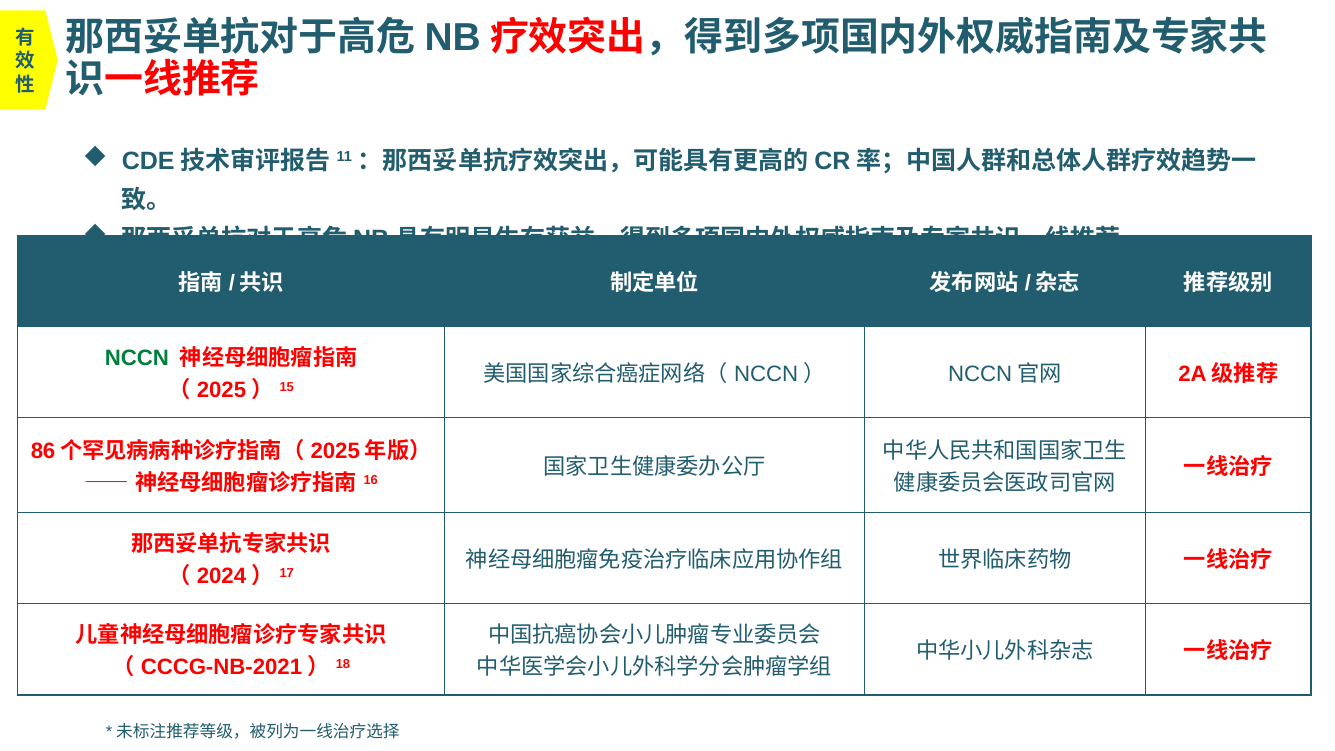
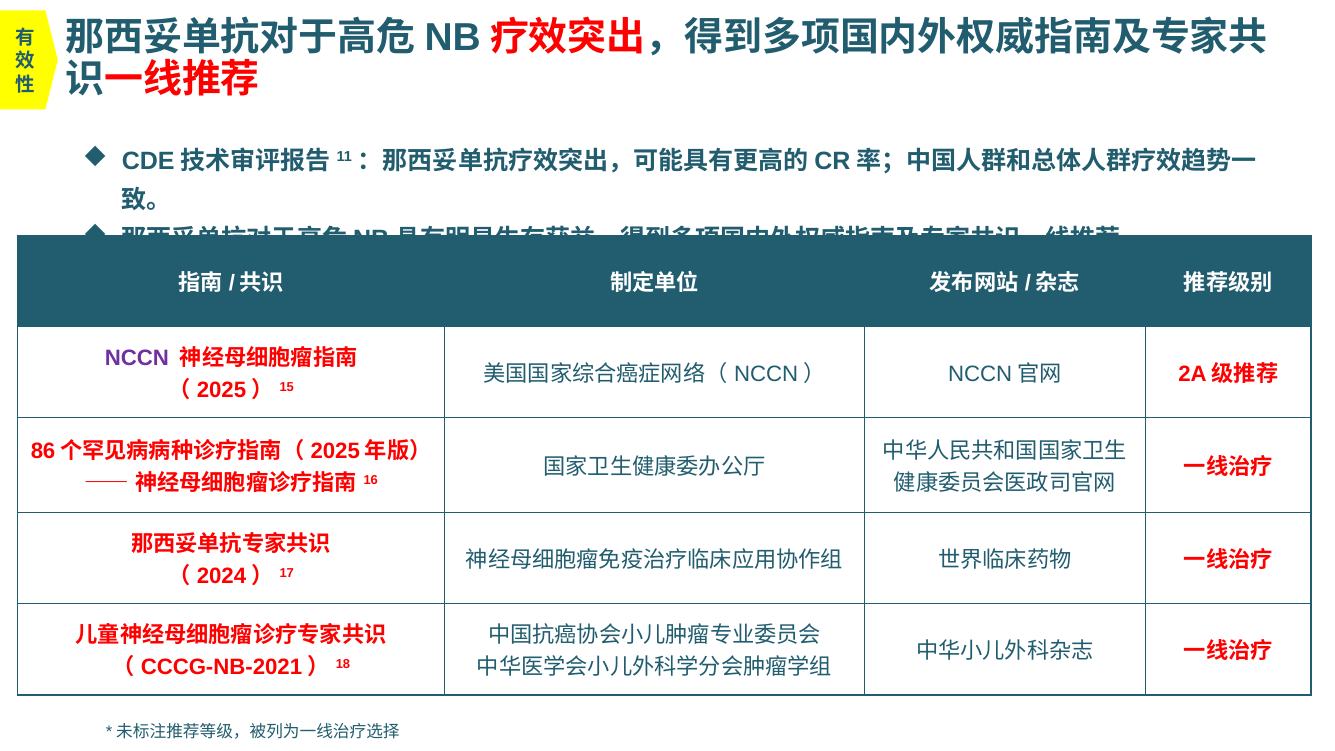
NCCN colour: green -> purple
